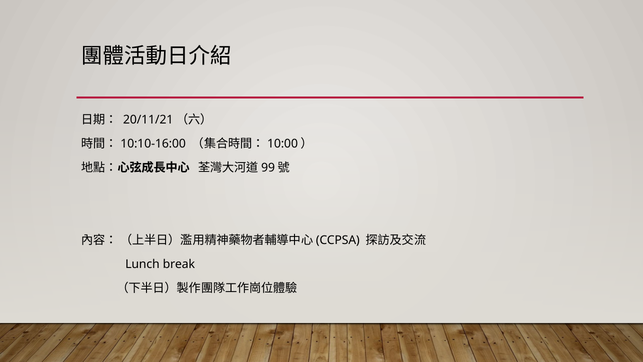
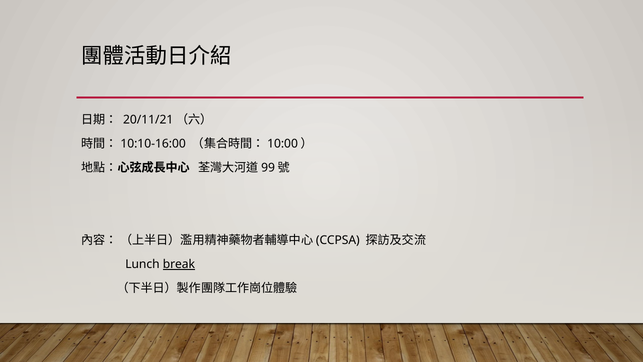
break underline: none -> present
